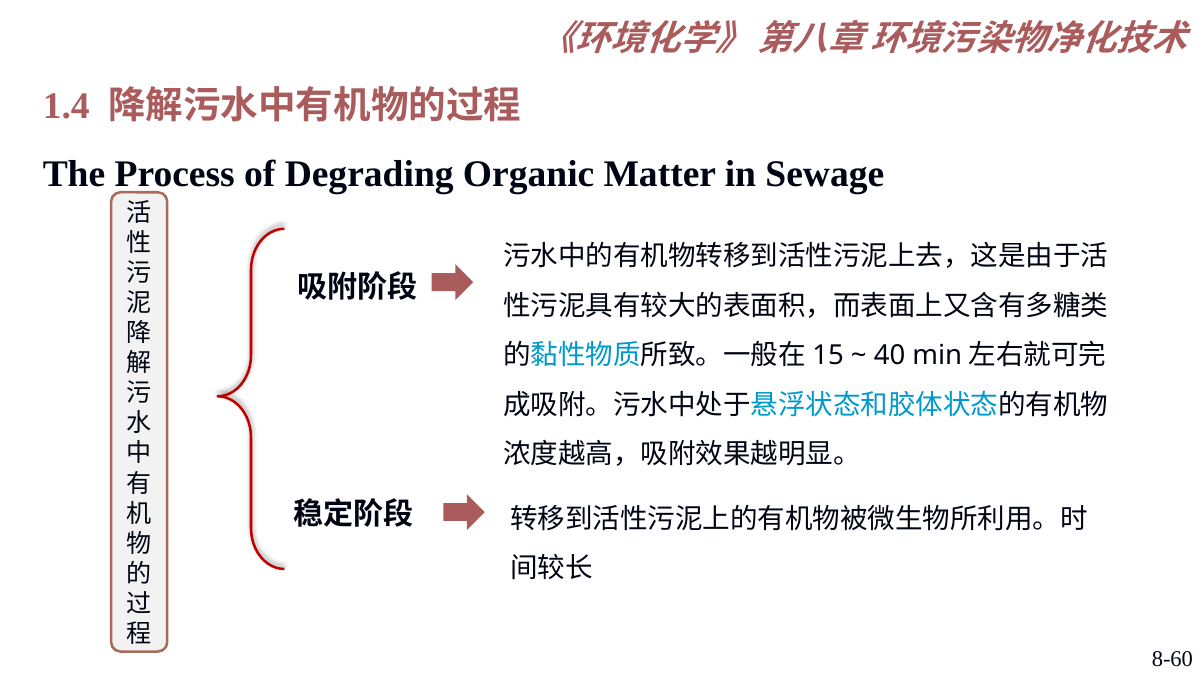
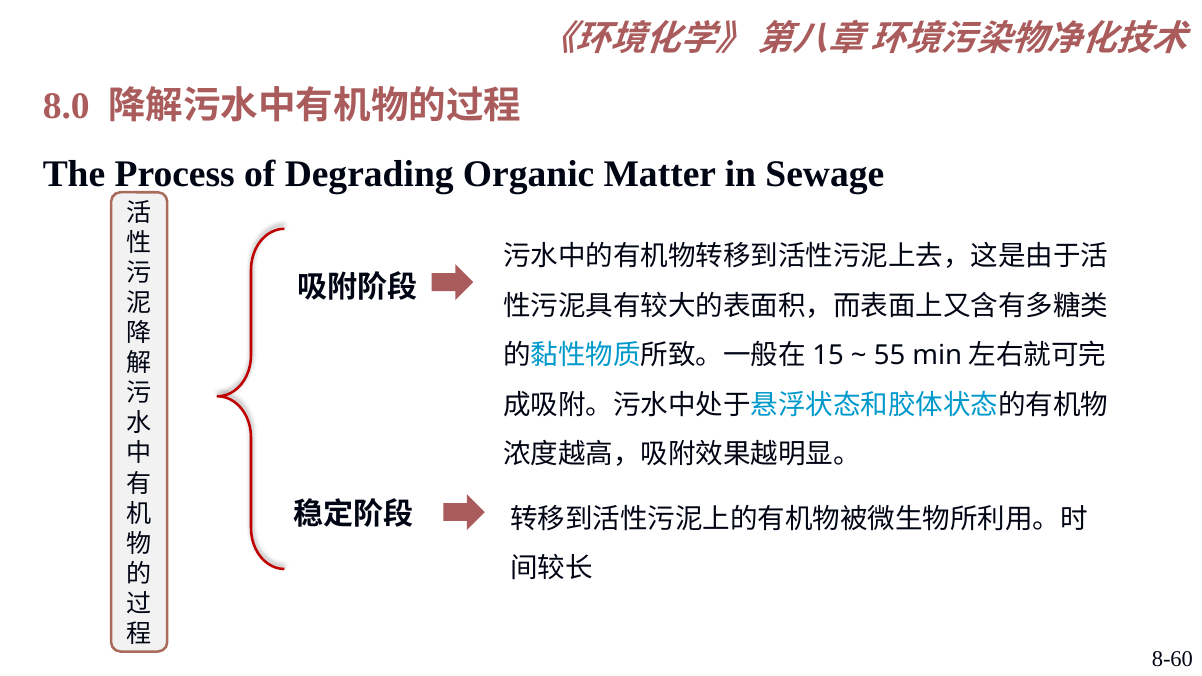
1.4: 1.4 -> 8.0
40: 40 -> 55
